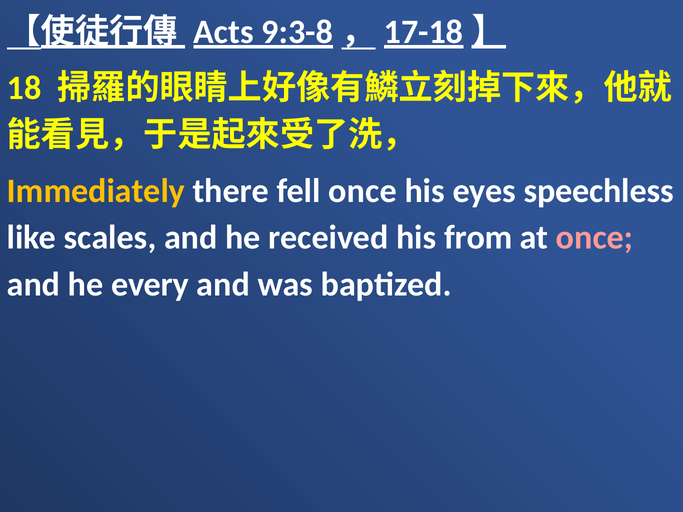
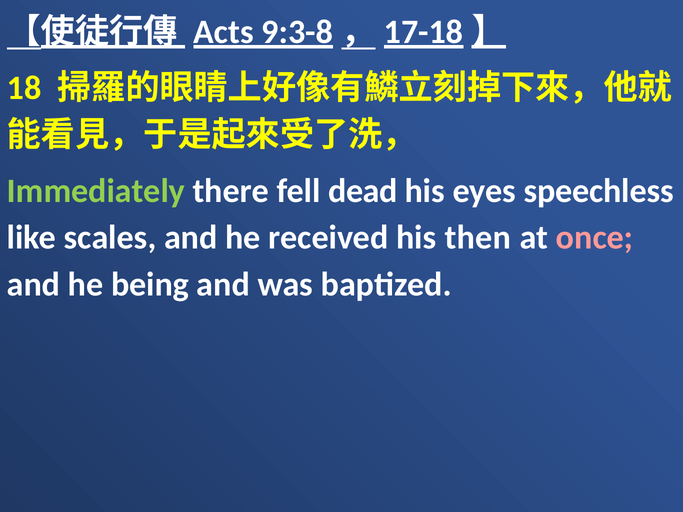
Immediately colour: yellow -> light green
fell once: once -> dead
from: from -> then
every: every -> being
